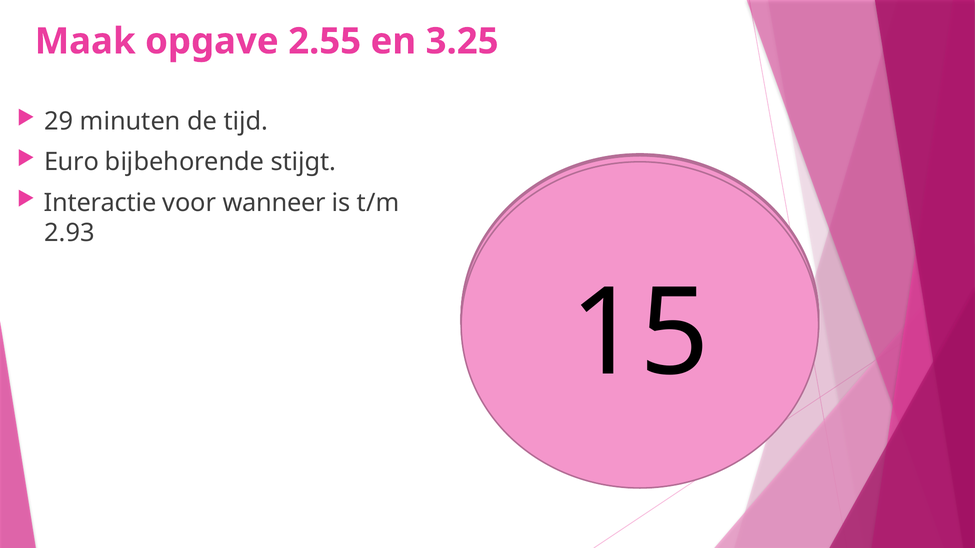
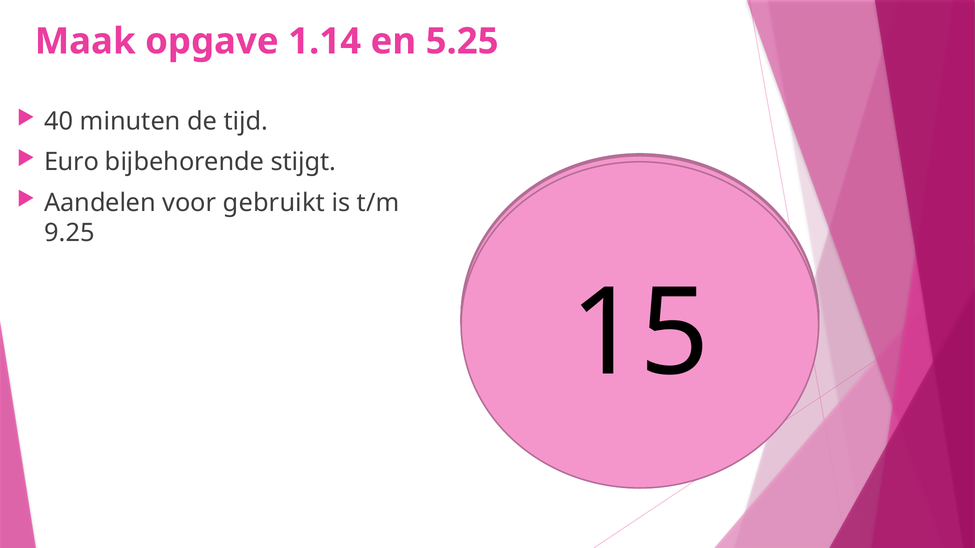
2.55: 2.55 -> 1.14
3.25: 3.25 -> 5.25
29: 29 -> 40
Interactie: Interactie -> Aandelen
wanneer: wanneer -> gebruikt
2.93: 2.93 -> 9.25
